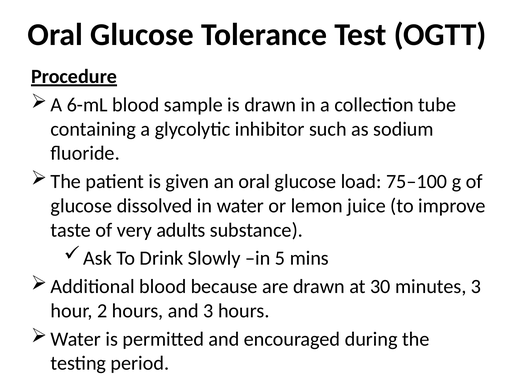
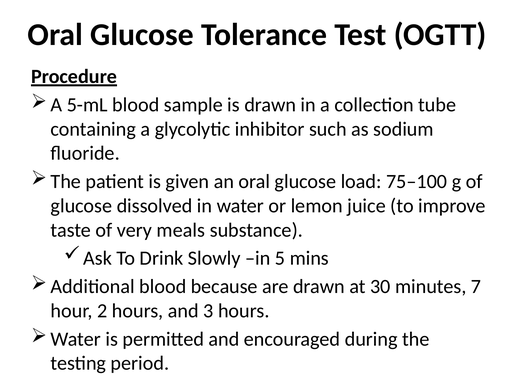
6-mL: 6-mL -> 5-mL
adults: adults -> meals
minutes 3: 3 -> 7
